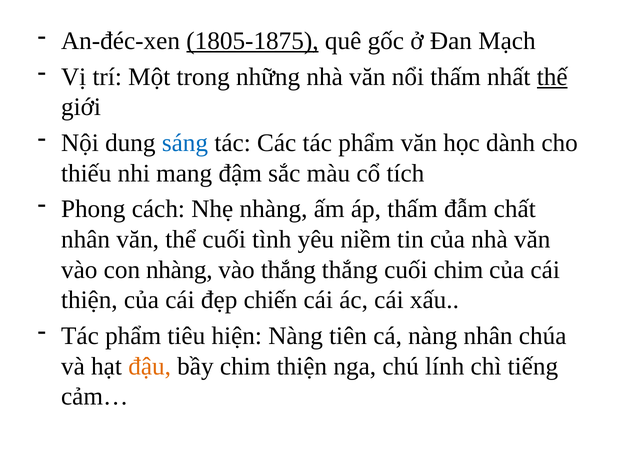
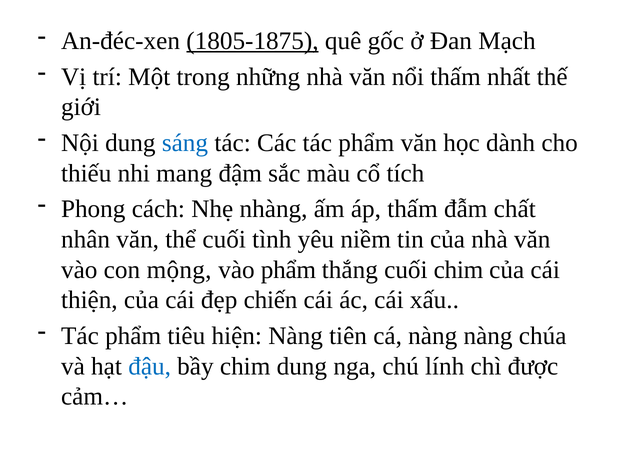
thế underline: present -> none
con nhàng: nhàng -> mộng
vào thắng: thắng -> phẩm
nàng nhân: nhân -> nàng
đậu colour: orange -> blue
chim thiện: thiện -> dung
tiếng: tiếng -> được
